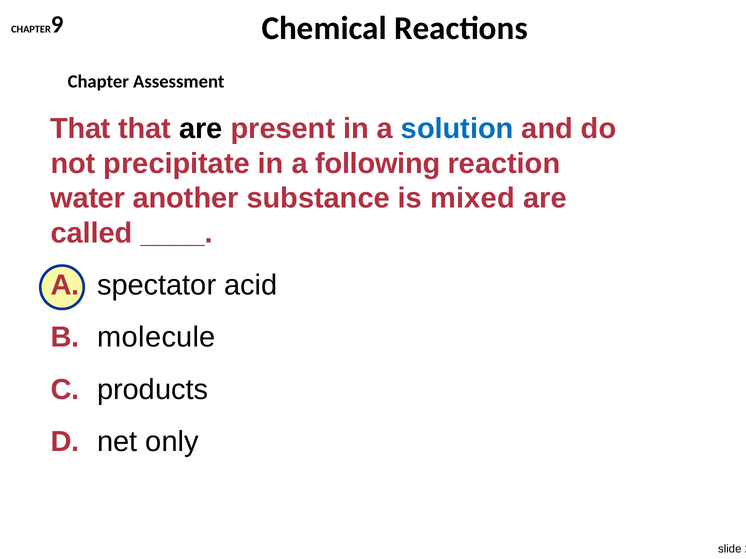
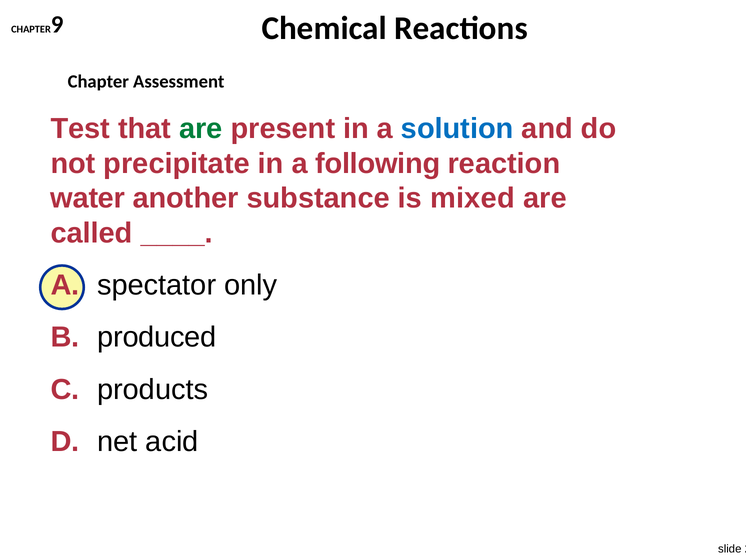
That at (80, 129): That -> Test
are at (201, 129) colour: black -> green
acid: acid -> only
molecule: molecule -> produced
only: only -> acid
